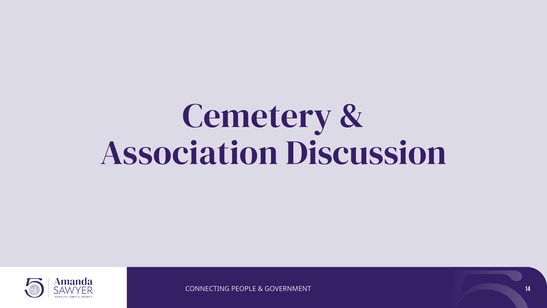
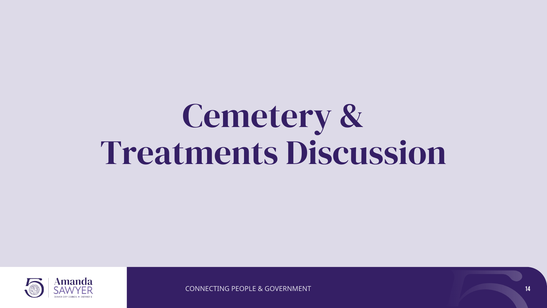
Association: Association -> Treatments
